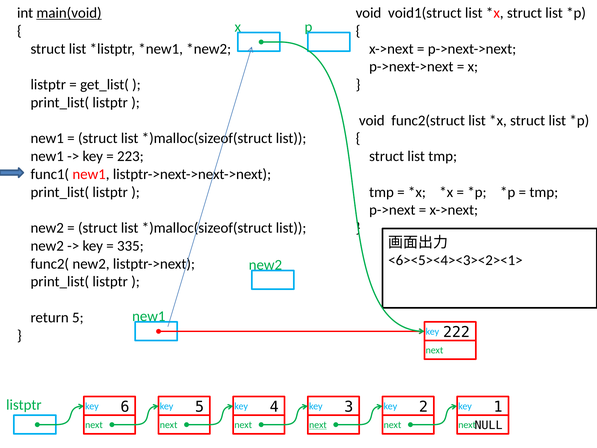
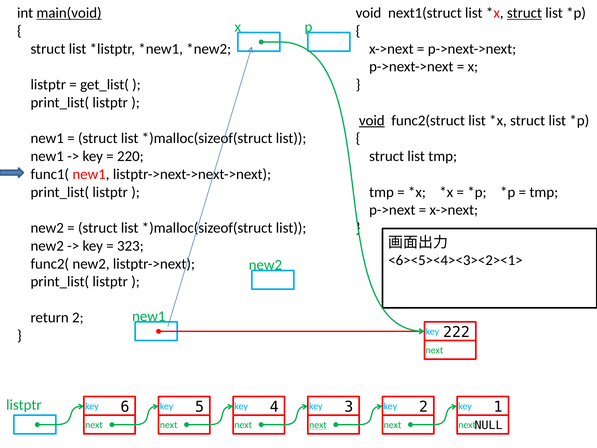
void1(struct: void1(struct -> next1(struct
struct at (524, 13) underline: none -> present
void at (372, 120) underline: none -> present
223: 223 -> 220
335: 335 -> 323
return 5: 5 -> 2
